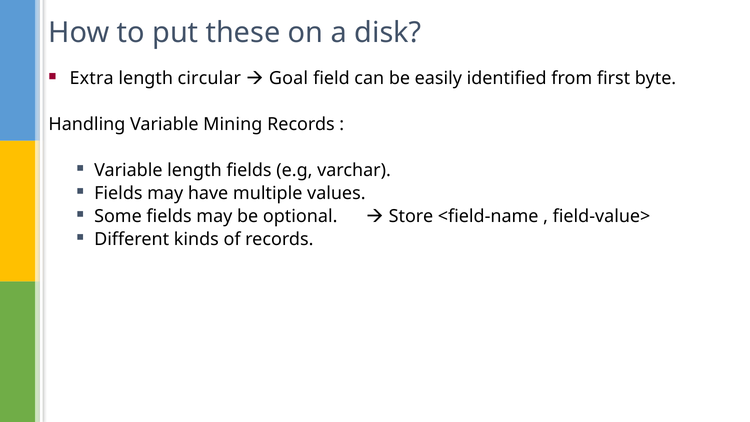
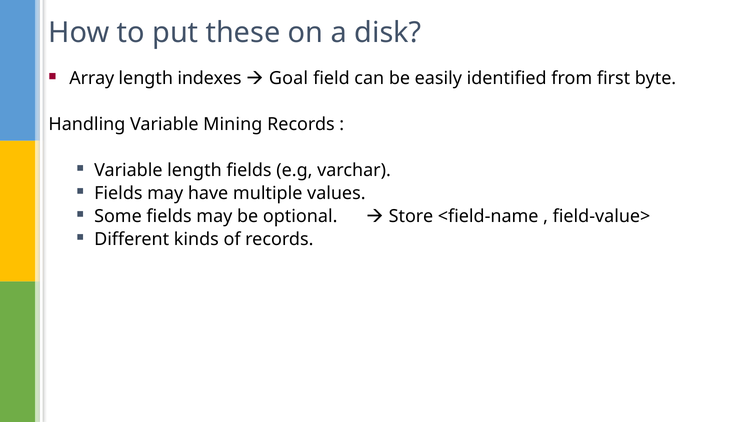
Extra: Extra -> Array
circular: circular -> indexes
